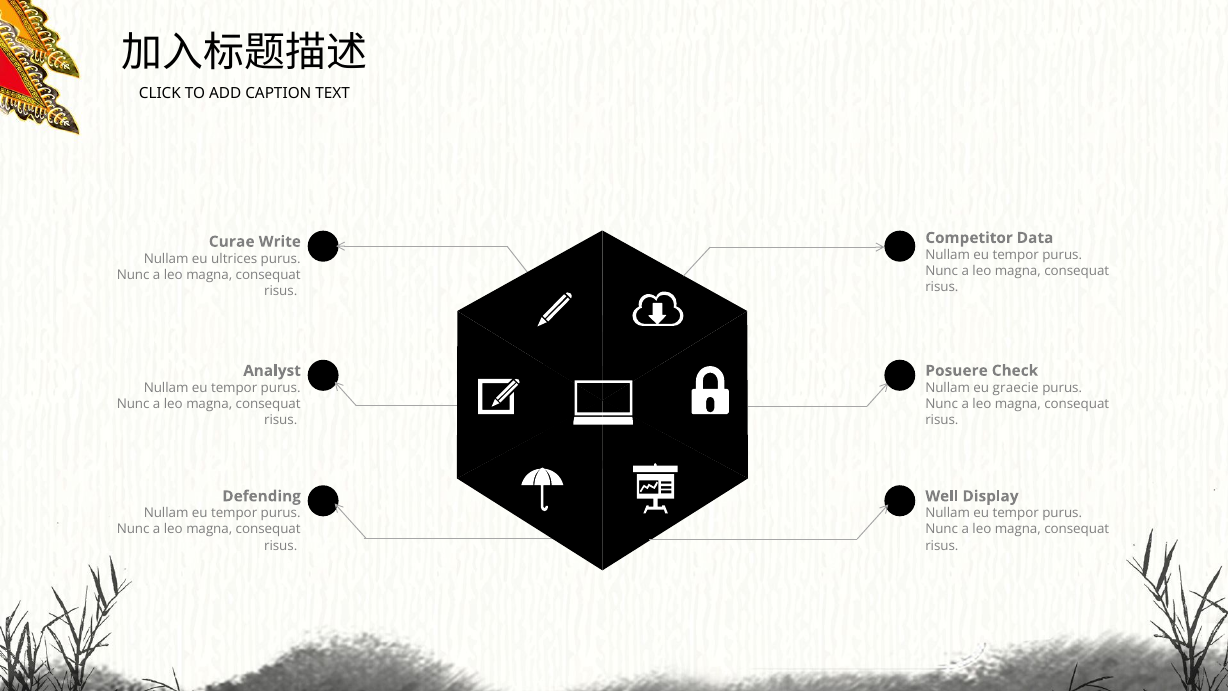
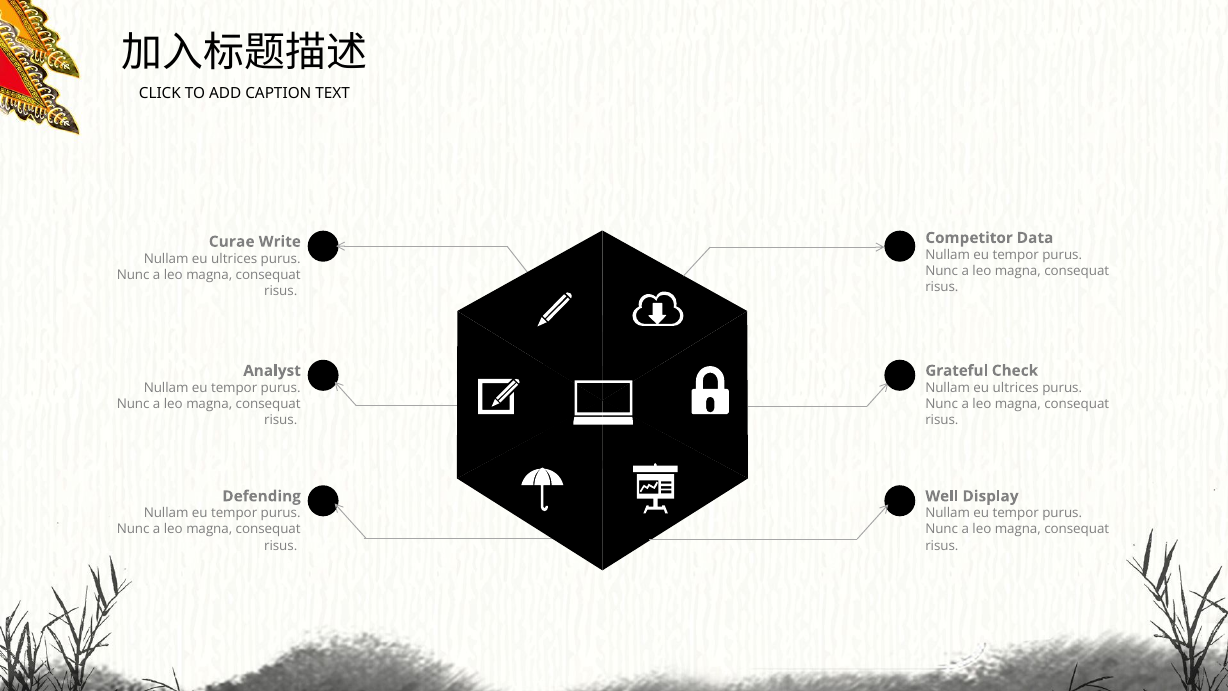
Posuere: Posuere -> Grateful
graecie at (1016, 388): graecie -> ultrices
